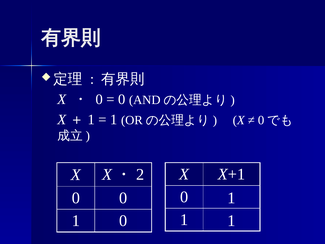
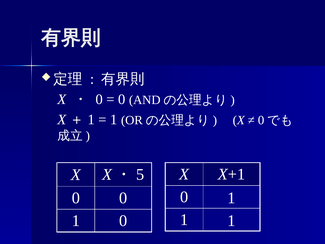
2: 2 -> 5
